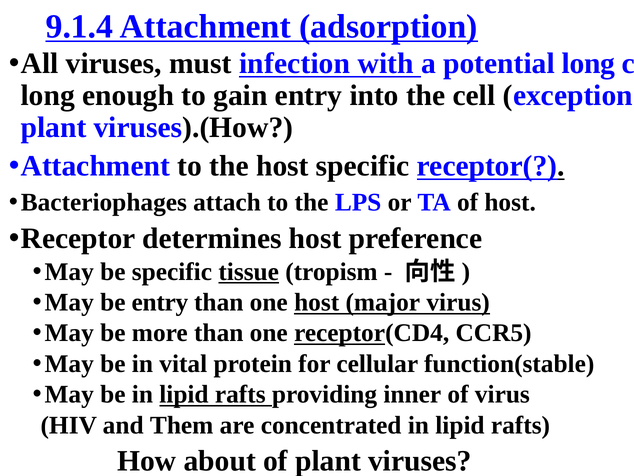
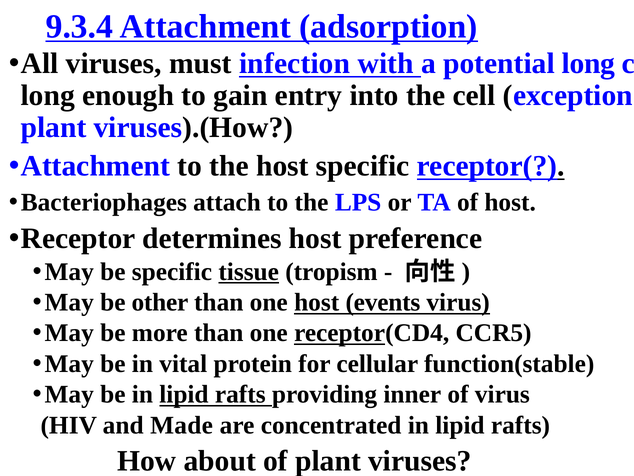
9.1.4: 9.1.4 -> 9.3.4
be entry: entry -> other
major: major -> events
Them: Them -> Made
